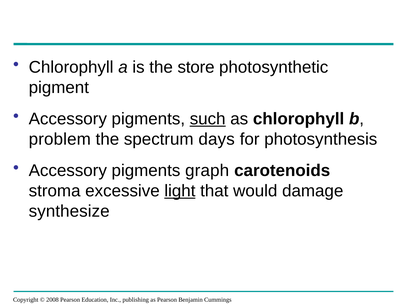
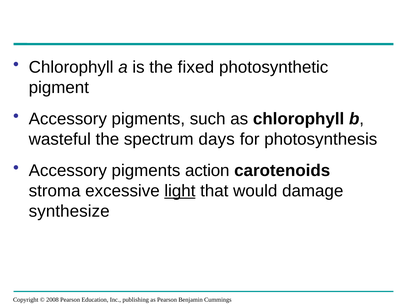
store: store -> fixed
such underline: present -> none
problem: problem -> wasteful
graph: graph -> action
